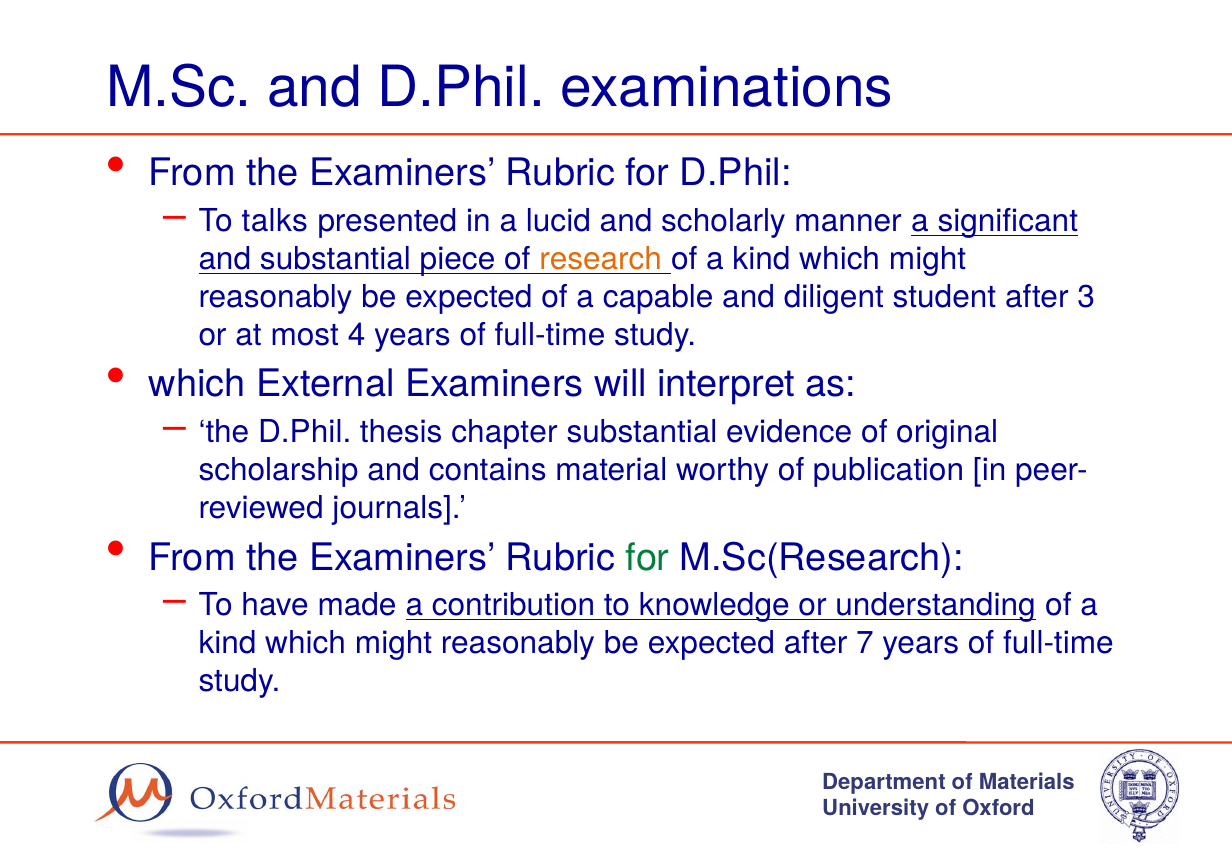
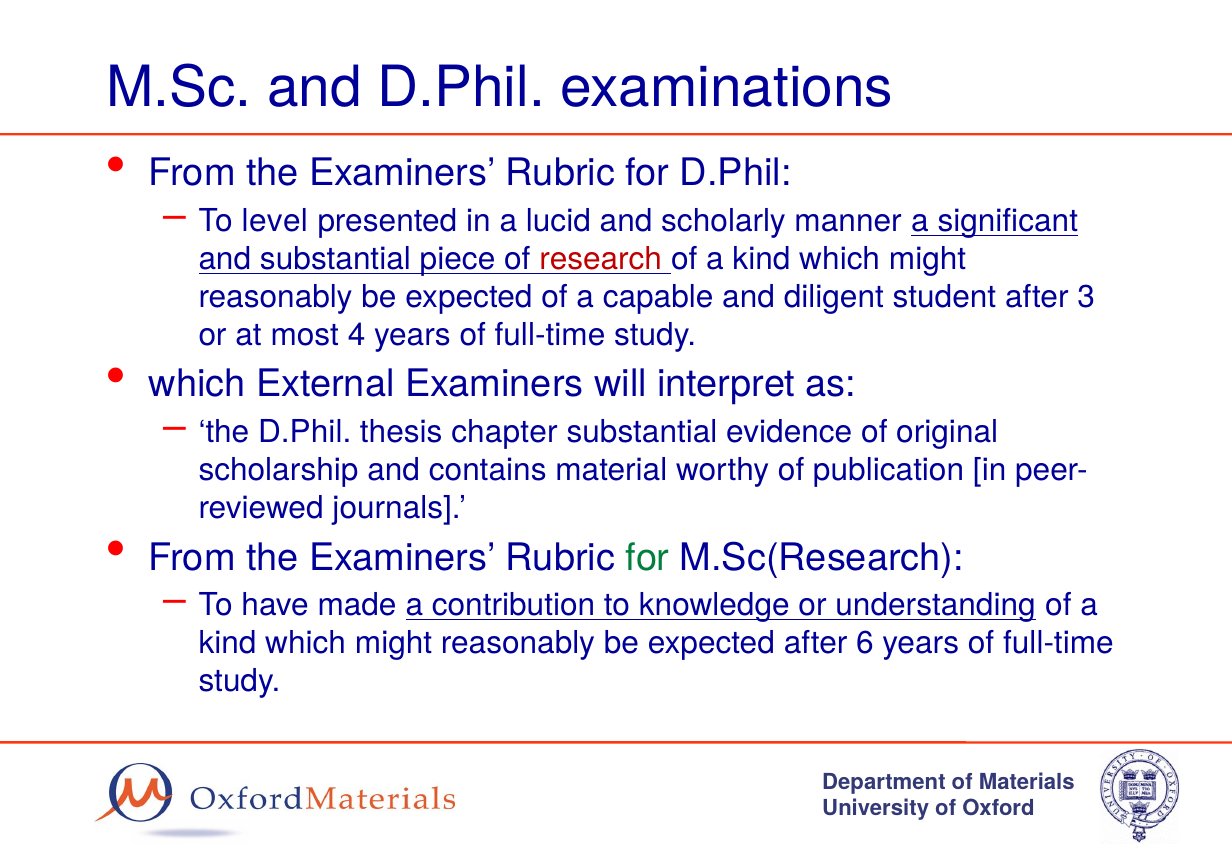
talks: talks -> level
research colour: orange -> red
7: 7 -> 6
